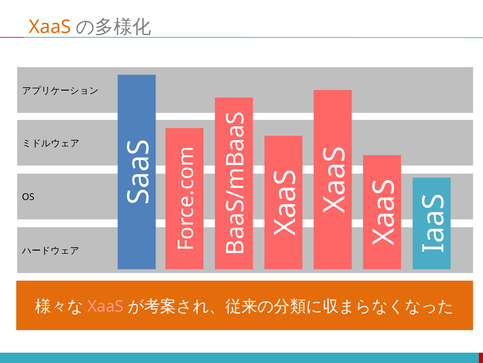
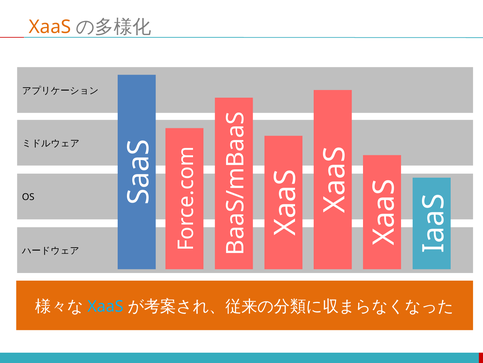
XaaS at (106, 306) colour: pink -> light blue
